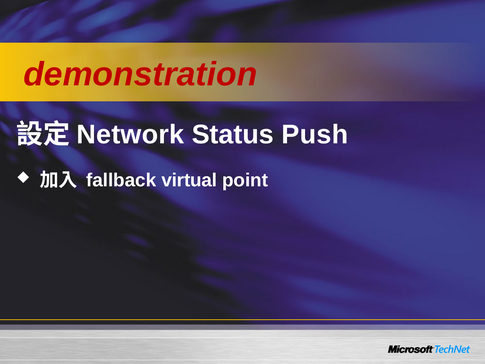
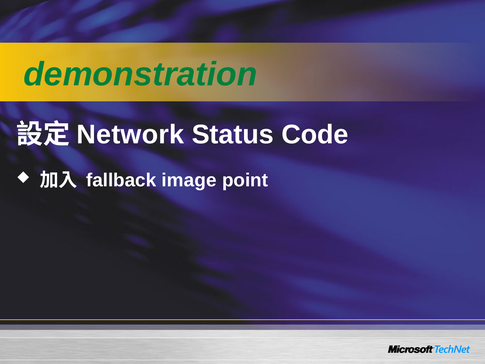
demonstration colour: red -> green
Push: Push -> Code
virtual: virtual -> image
